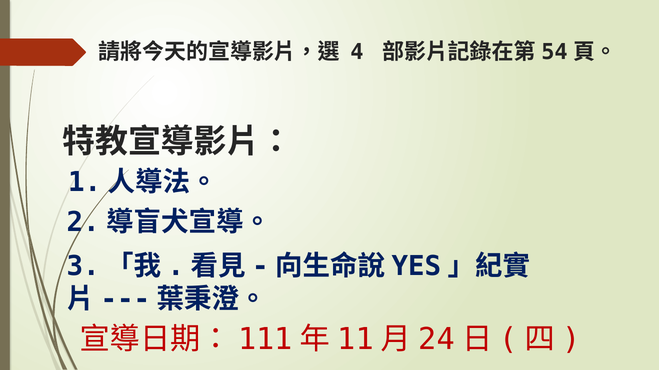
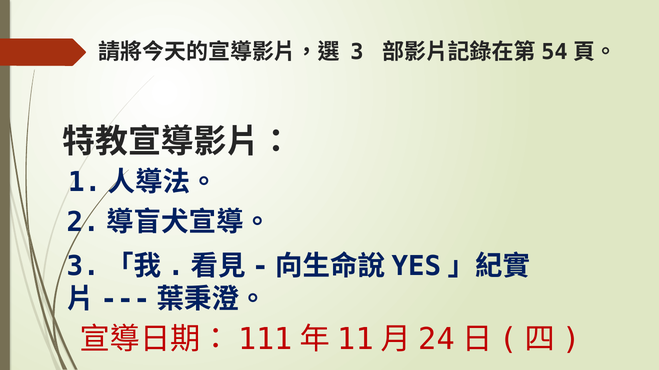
4 at (357, 52): 4 -> 3
